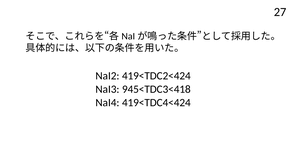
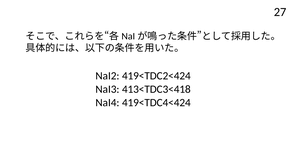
945<TDC3<418: 945<TDC3<418 -> 413<TDC3<418
